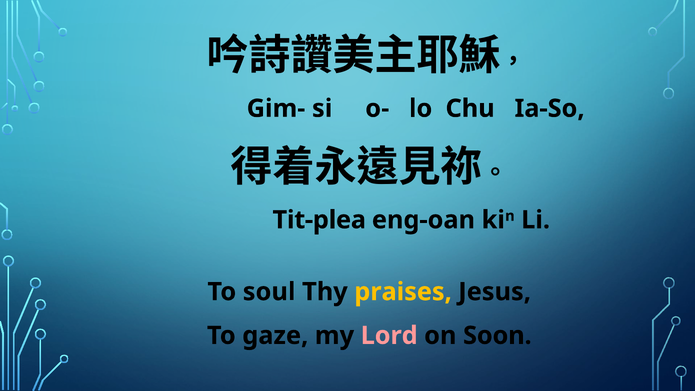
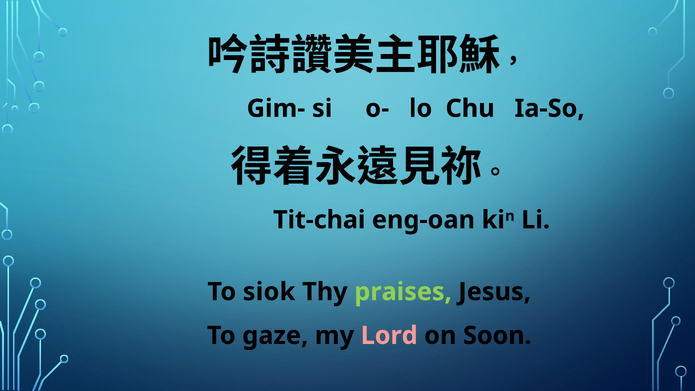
Tit-plea: Tit-plea -> Tit-chai
soul: soul -> siok
praises colour: yellow -> light green
